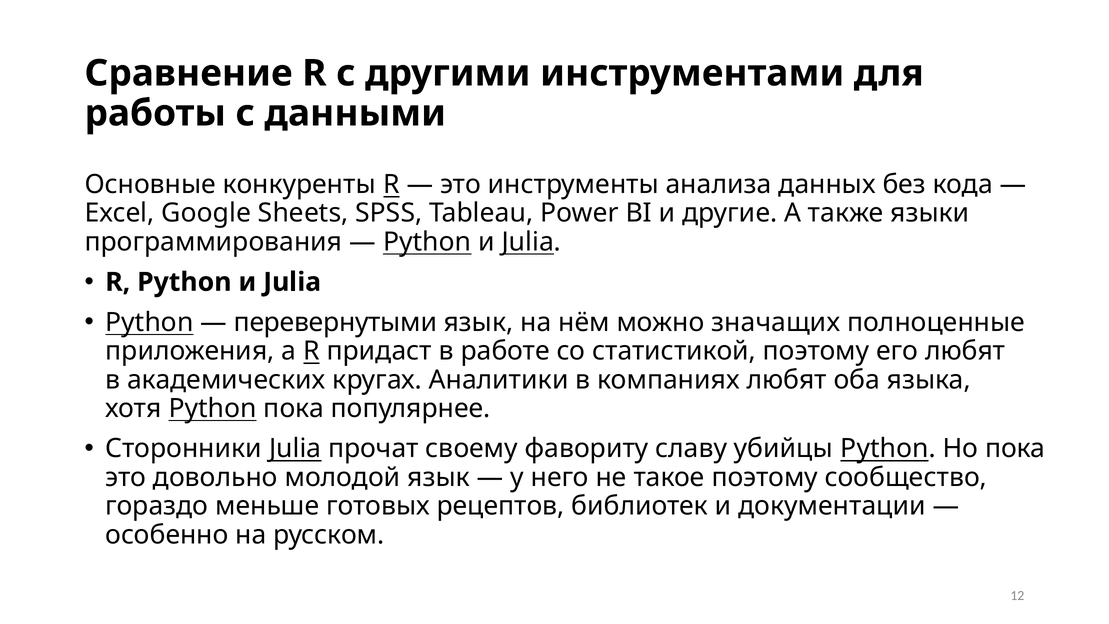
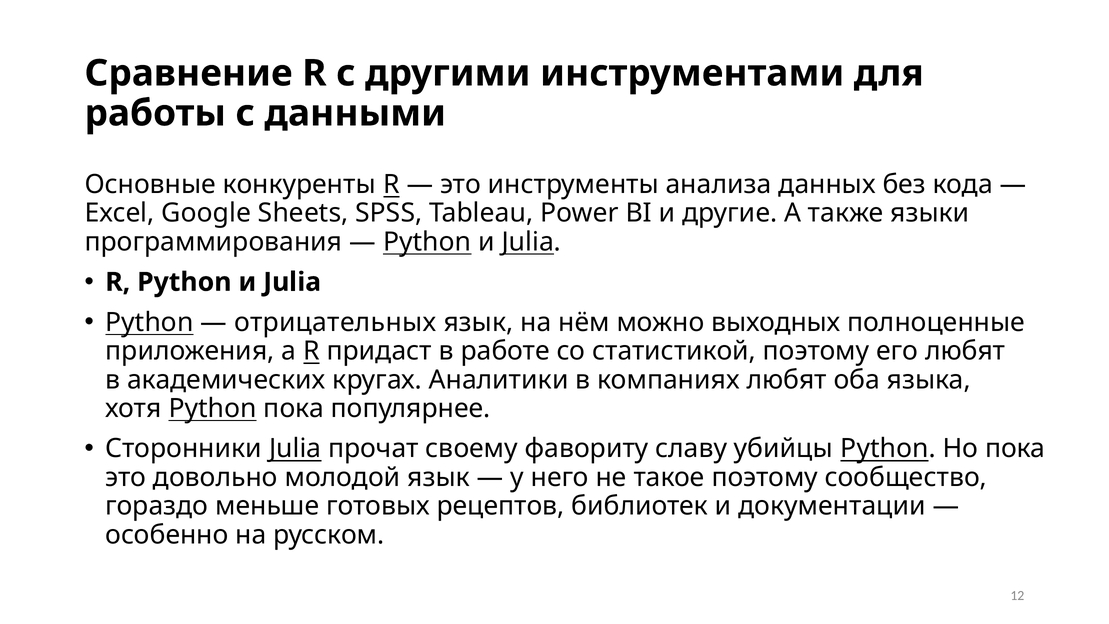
перевернутыми: перевернутыми -> отрицательных
значащих: значащих -> выходных
